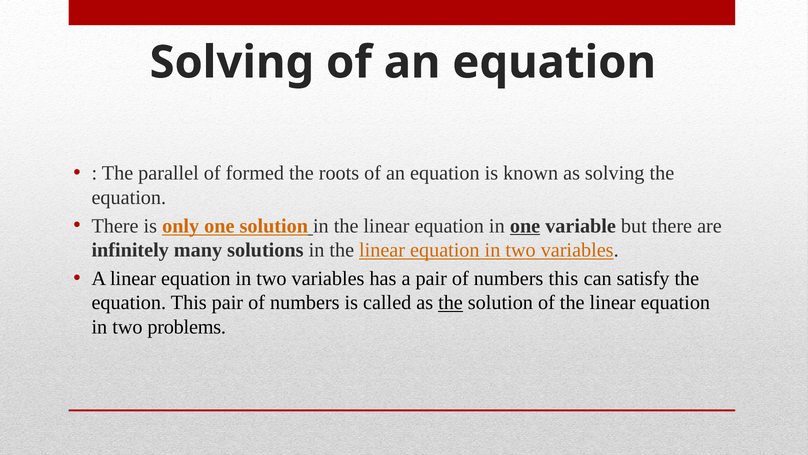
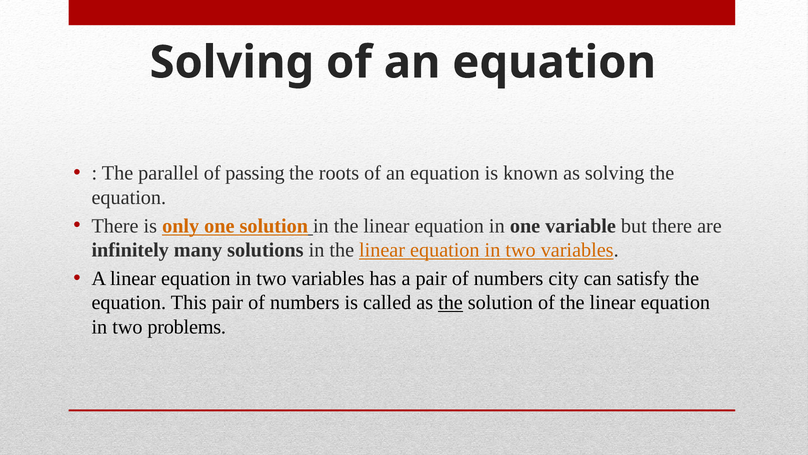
formed: formed -> passing
one at (525, 226) underline: present -> none
numbers this: this -> city
